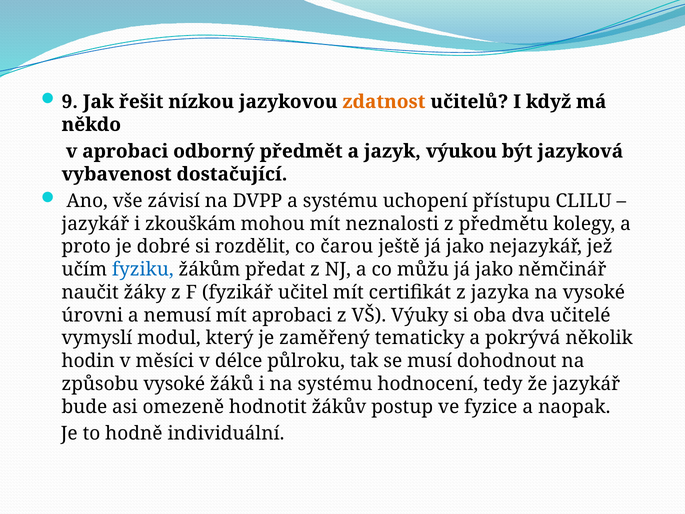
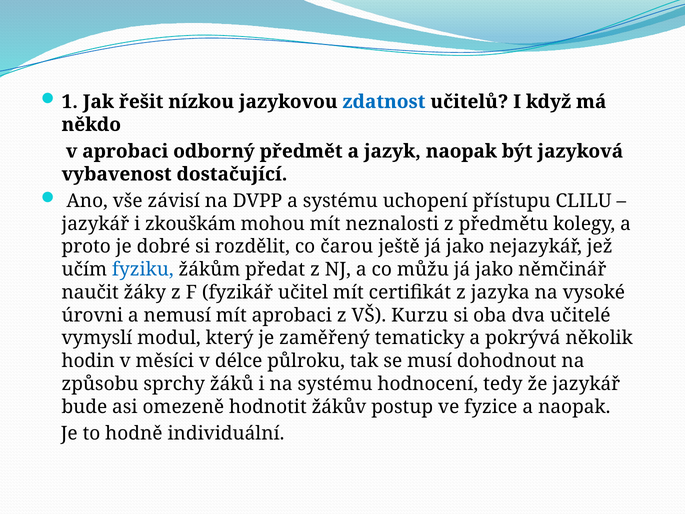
9: 9 -> 1
zdatnost colour: orange -> blue
jazyk výukou: výukou -> naopak
Výuky: Výuky -> Kurzu
způsobu vysoké: vysoké -> sprchy
